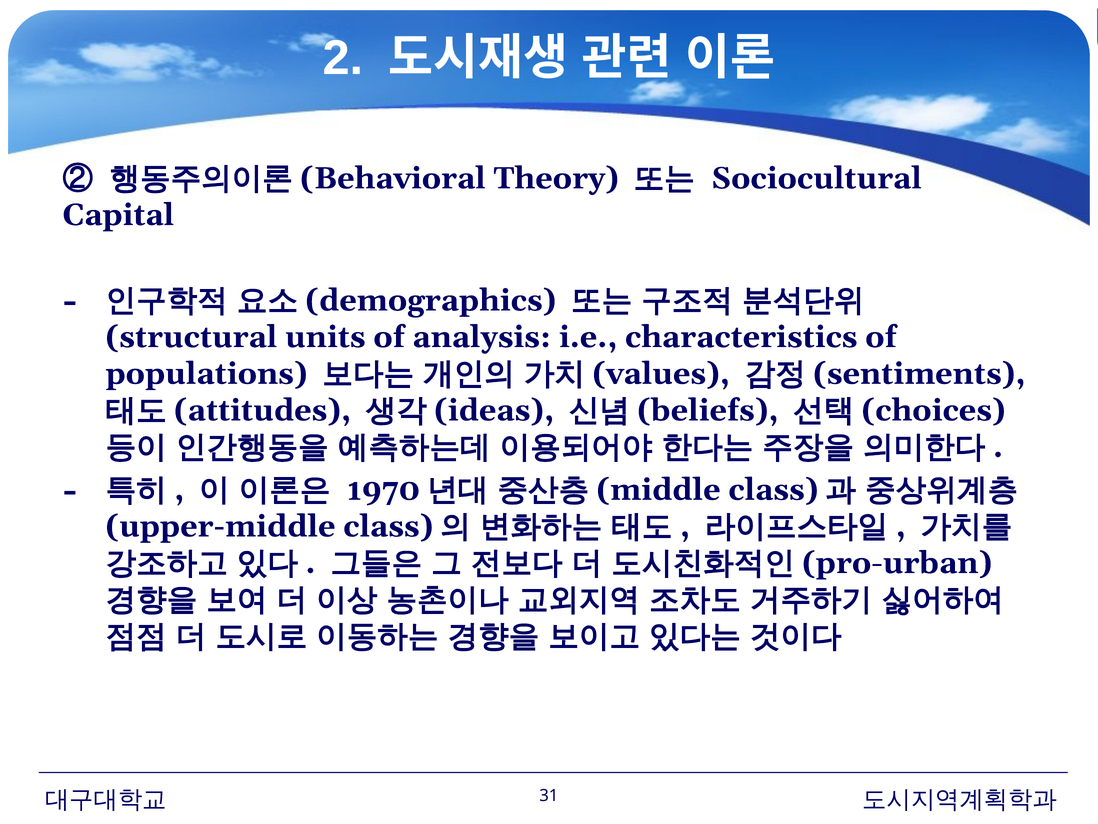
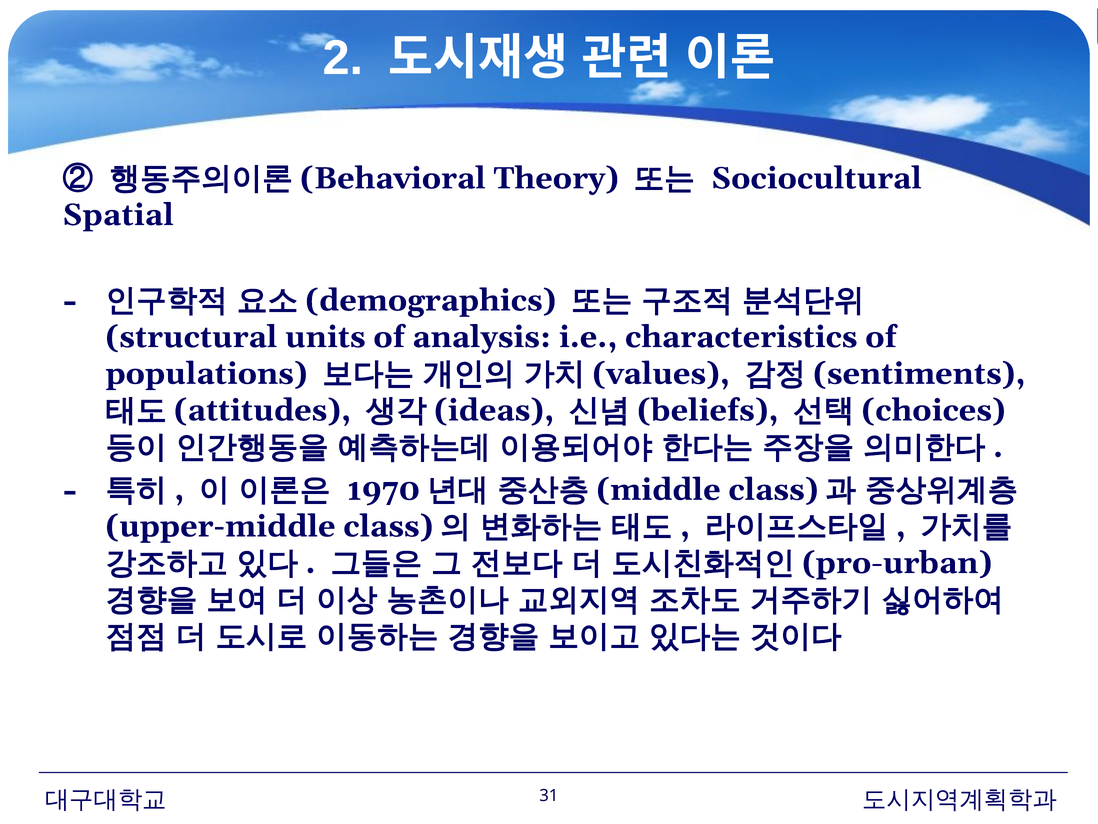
Capital: Capital -> Spatial
